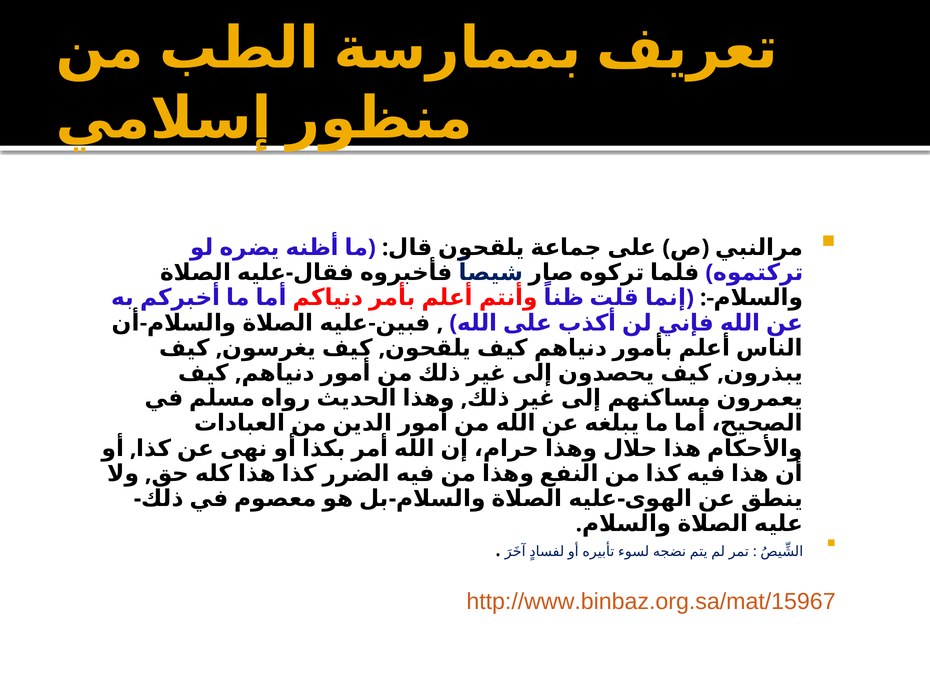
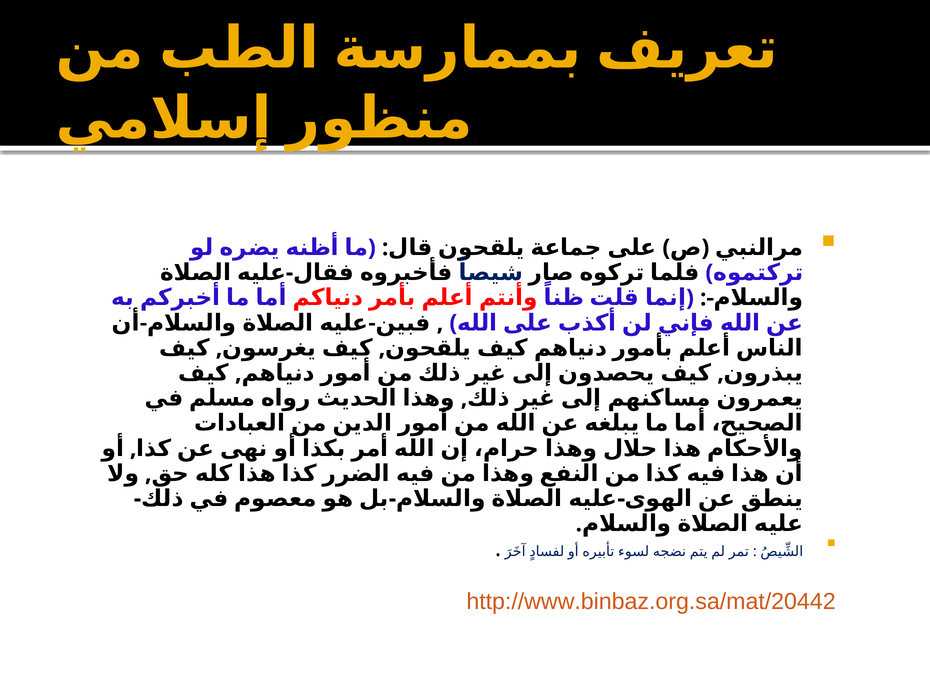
http://www.binbaz.org.sa/mat/15967: http://www.binbaz.org.sa/mat/15967 -> http://www.binbaz.org.sa/mat/20442
